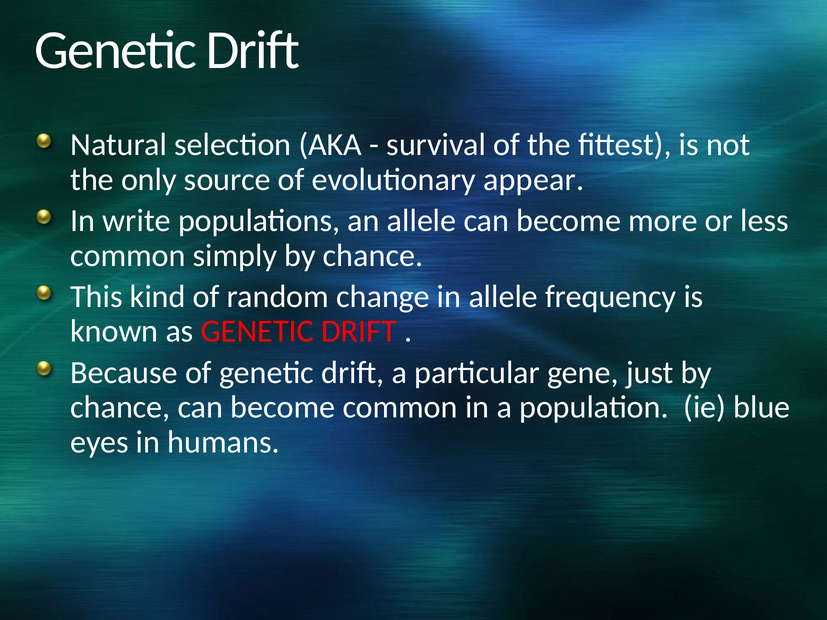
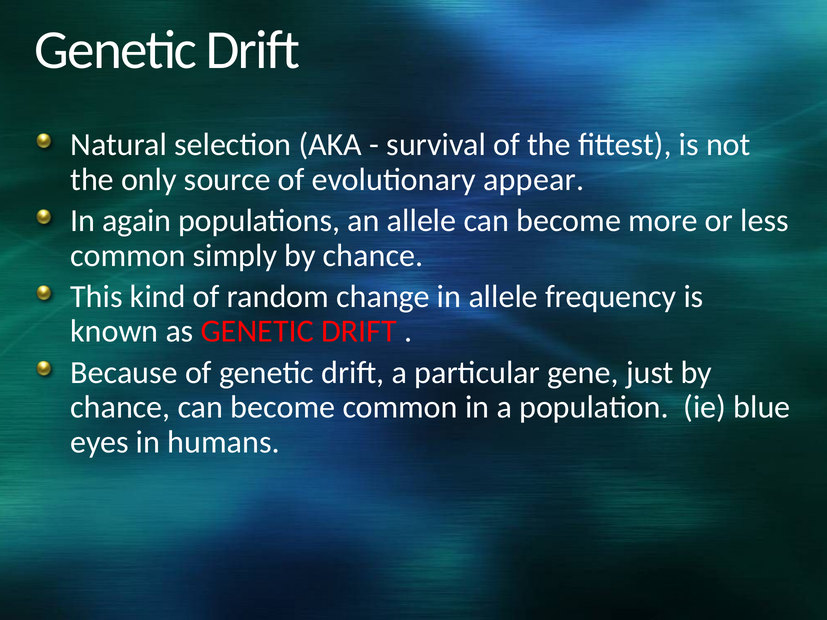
write: write -> again
